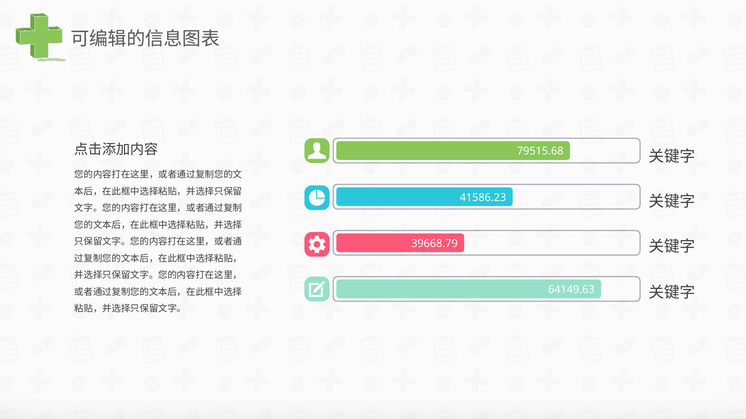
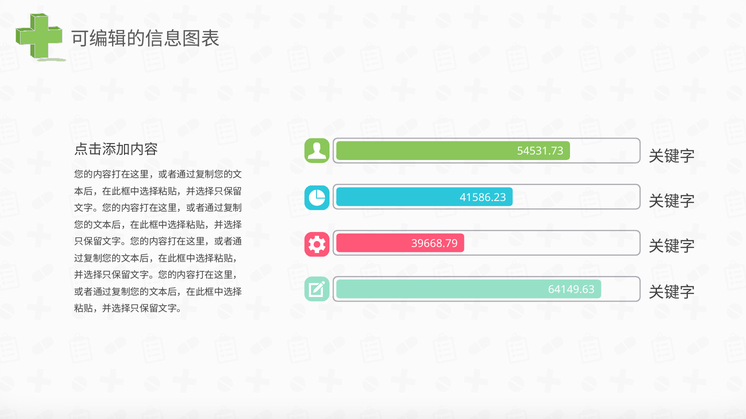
79515.68: 79515.68 -> 54531.73
